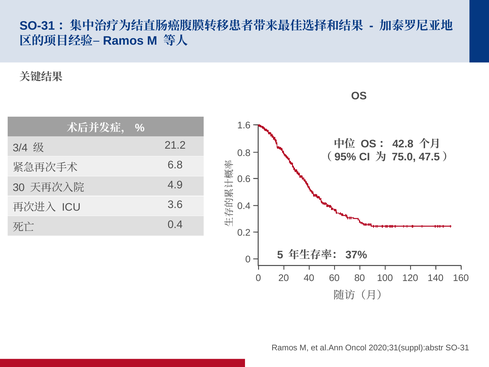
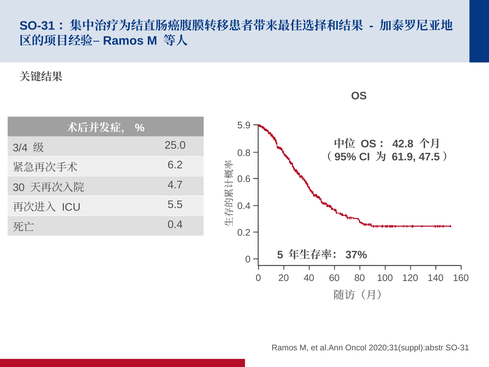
1.6: 1.6 -> 5.9
21.2: 21.2 -> 25.0
75.0: 75.0 -> 61.9
6.8: 6.8 -> 6.2
4.9: 4.9 -> 4.7
3.6: 3.6 -> 5.5
